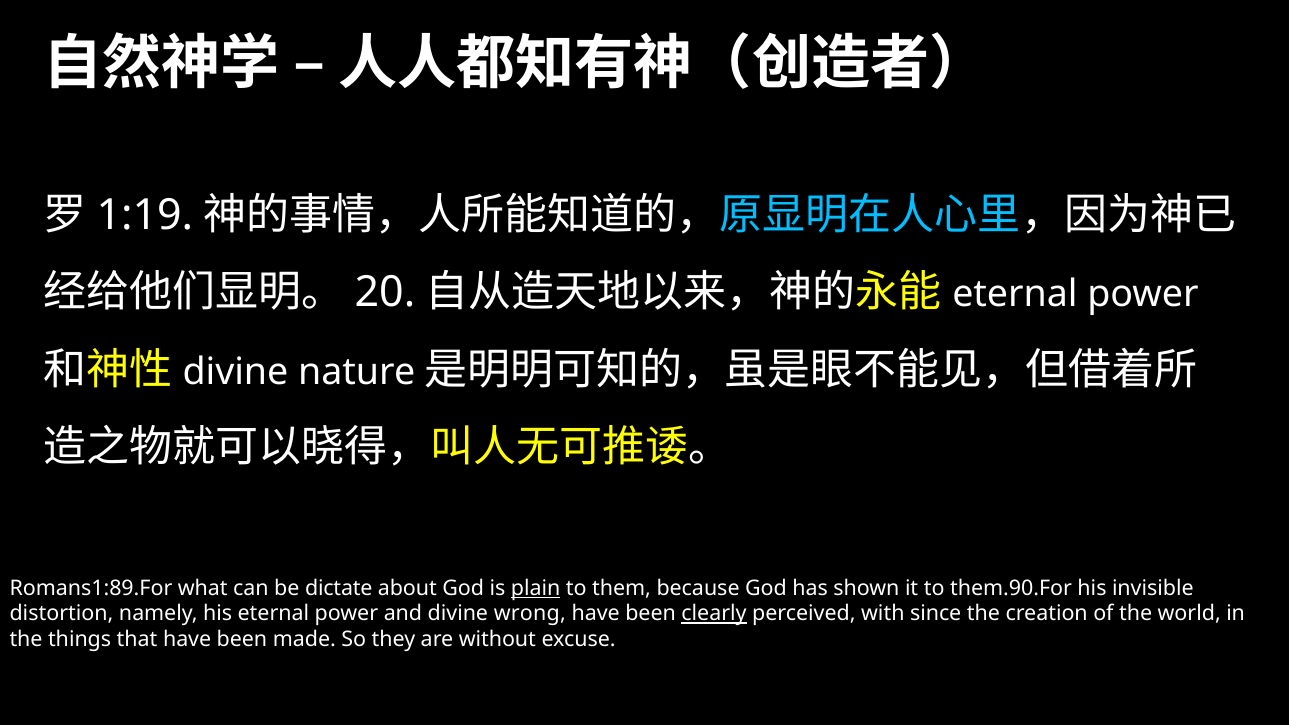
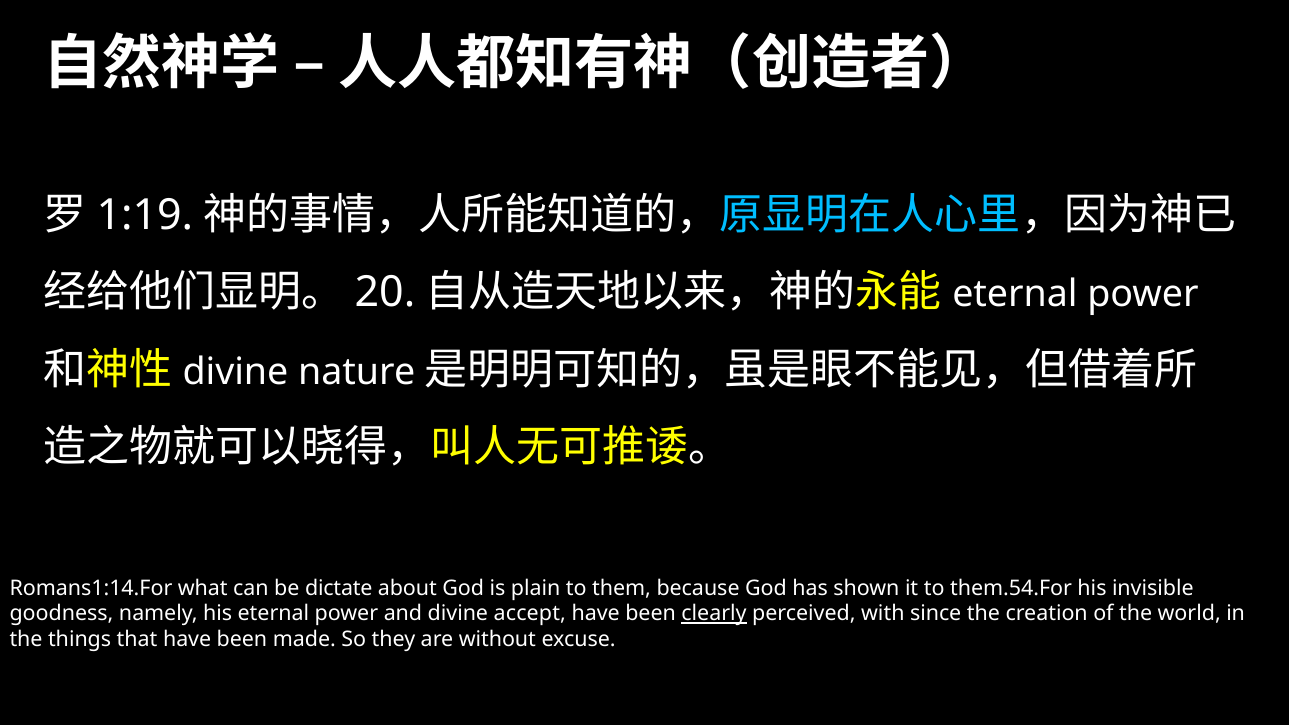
Romans1:89.For: Romans1:89.For -> Romans1:14.For
plain underline: present -> none
them.90.For: them.90.For -> them.54.For
distortion: distortion -> goodness
wrong: wrong -> accept
